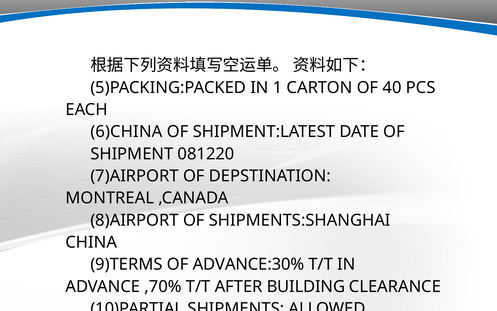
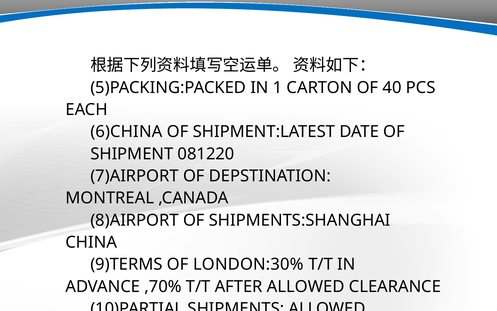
ADVANCE:30%: ADVANCE:30% -> LONDON:30%
AFTER BUILDING: BUILDING -> ALLOWED
